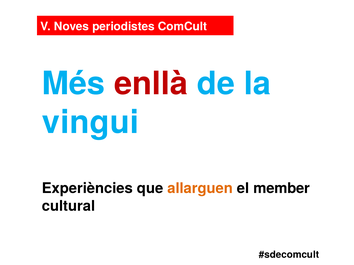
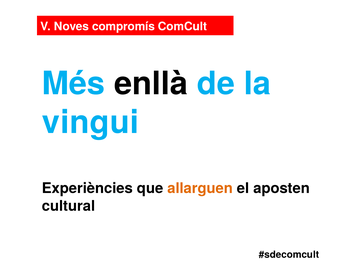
periodistes: periodistes -> compromís
enllà colour: red -> black
member: member -> aposten
